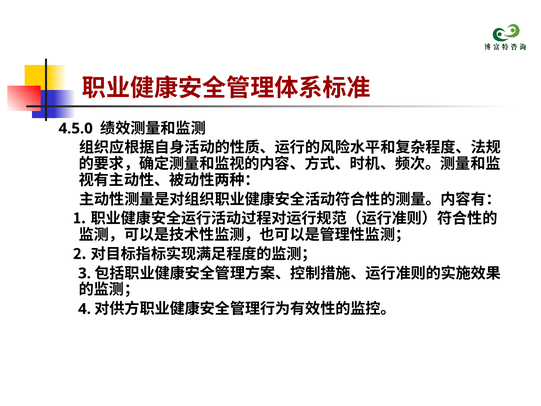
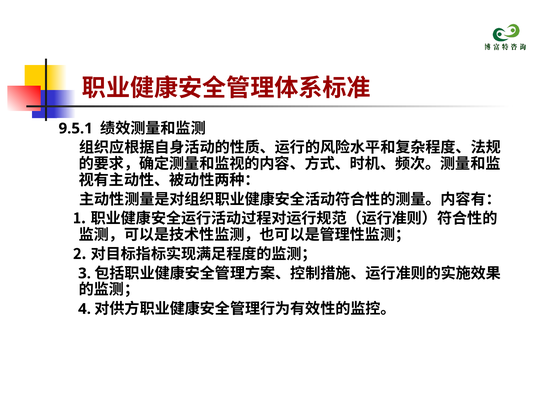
4.5.0: 4.5.0 -> 9.5.1
